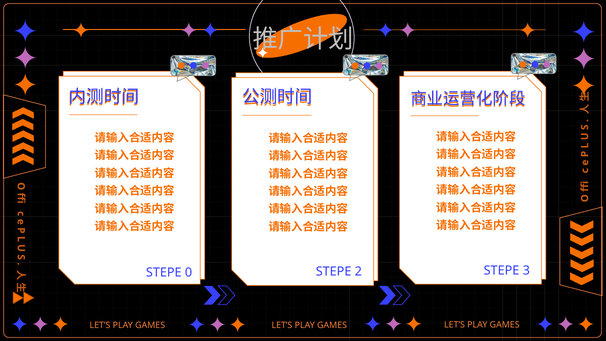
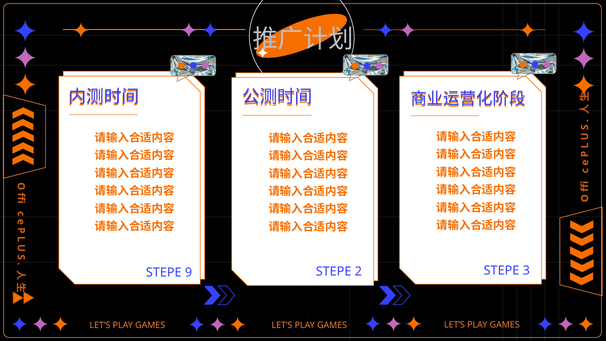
0: 0 -> 9
